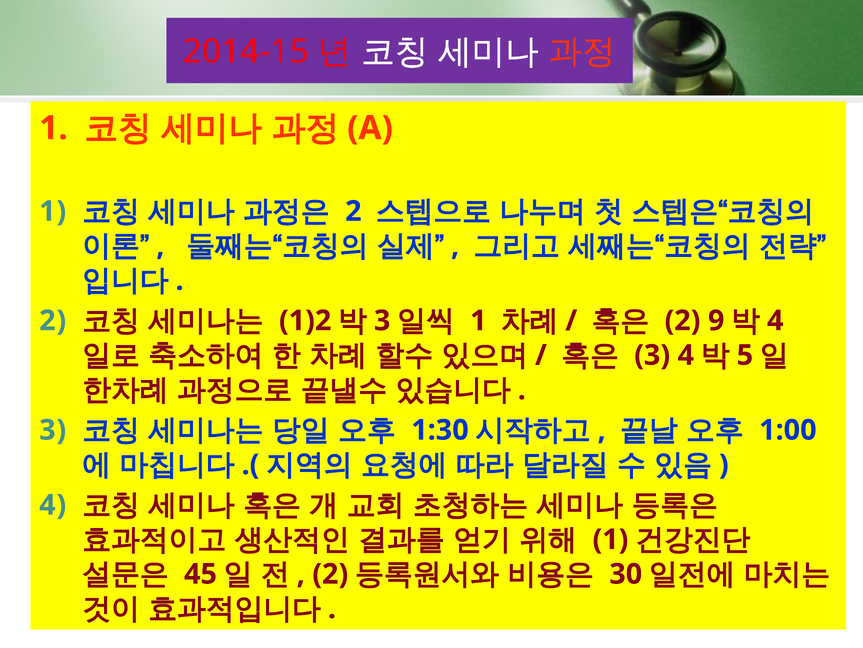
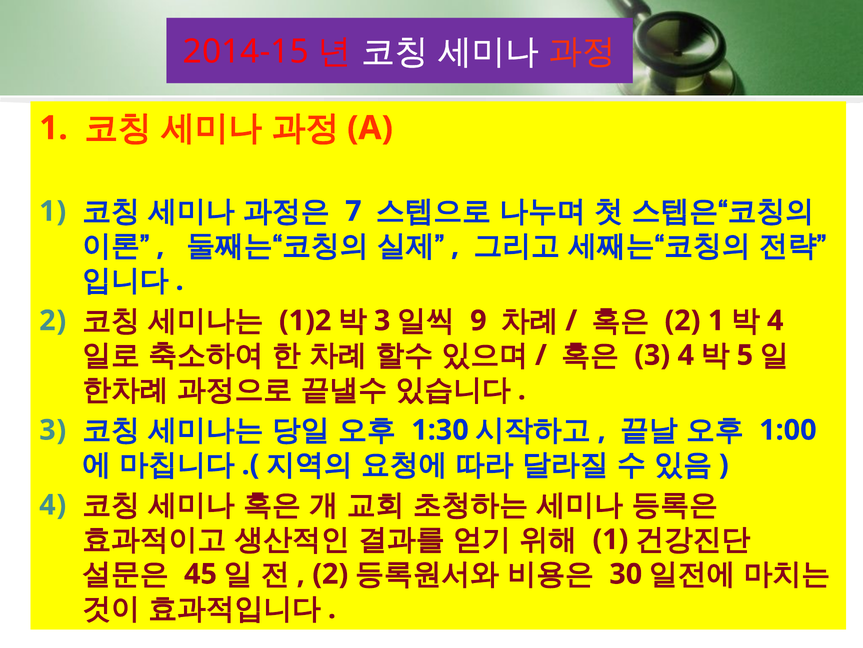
2 at (353, 211): 2 -> 7
1 at (478, 320): 1 -> 9
2 9: 9 -> 1
